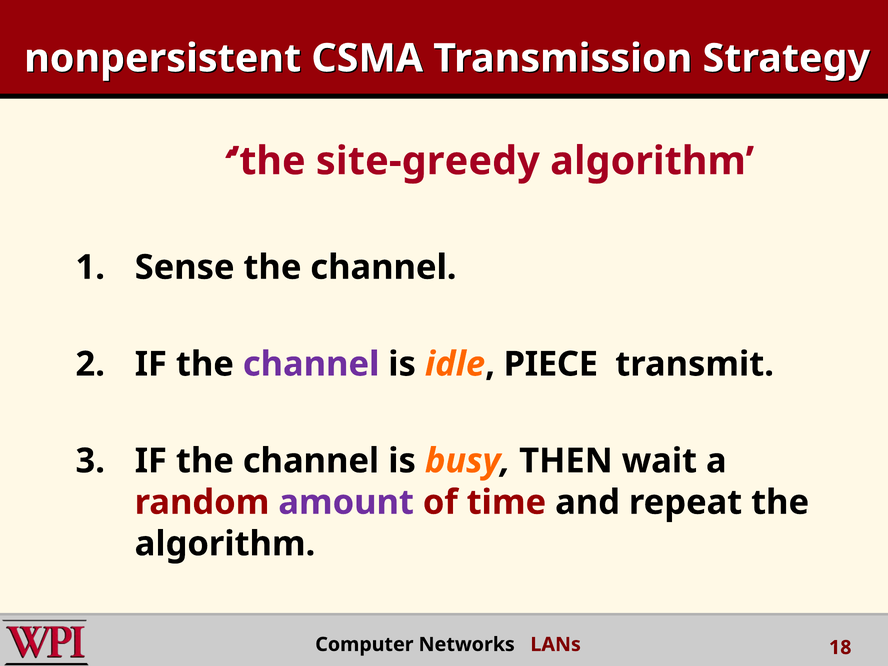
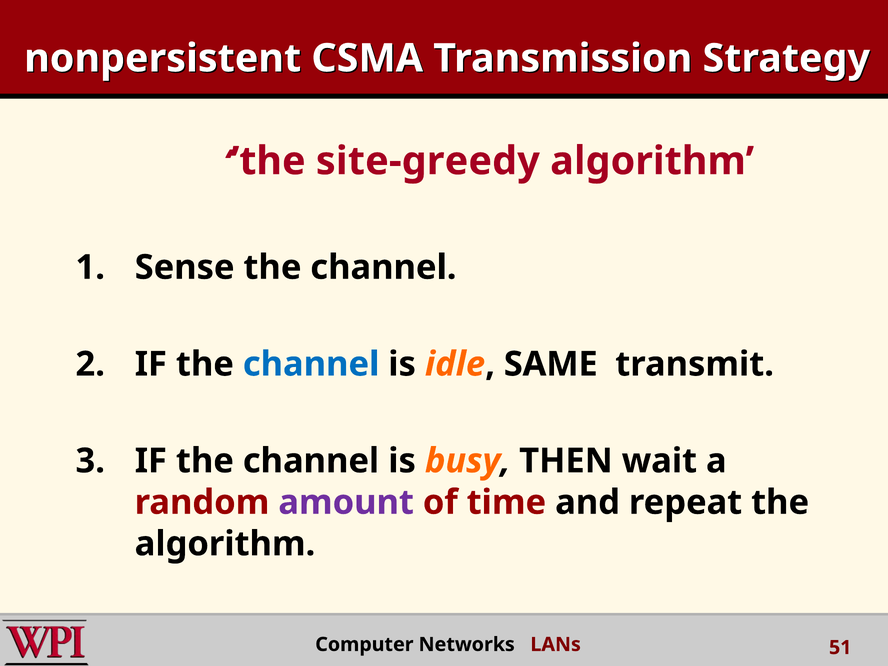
channel at (311, 364) colour: purple -> blue
PIECE: PIECE -> SAME
18: 18 -> 51
